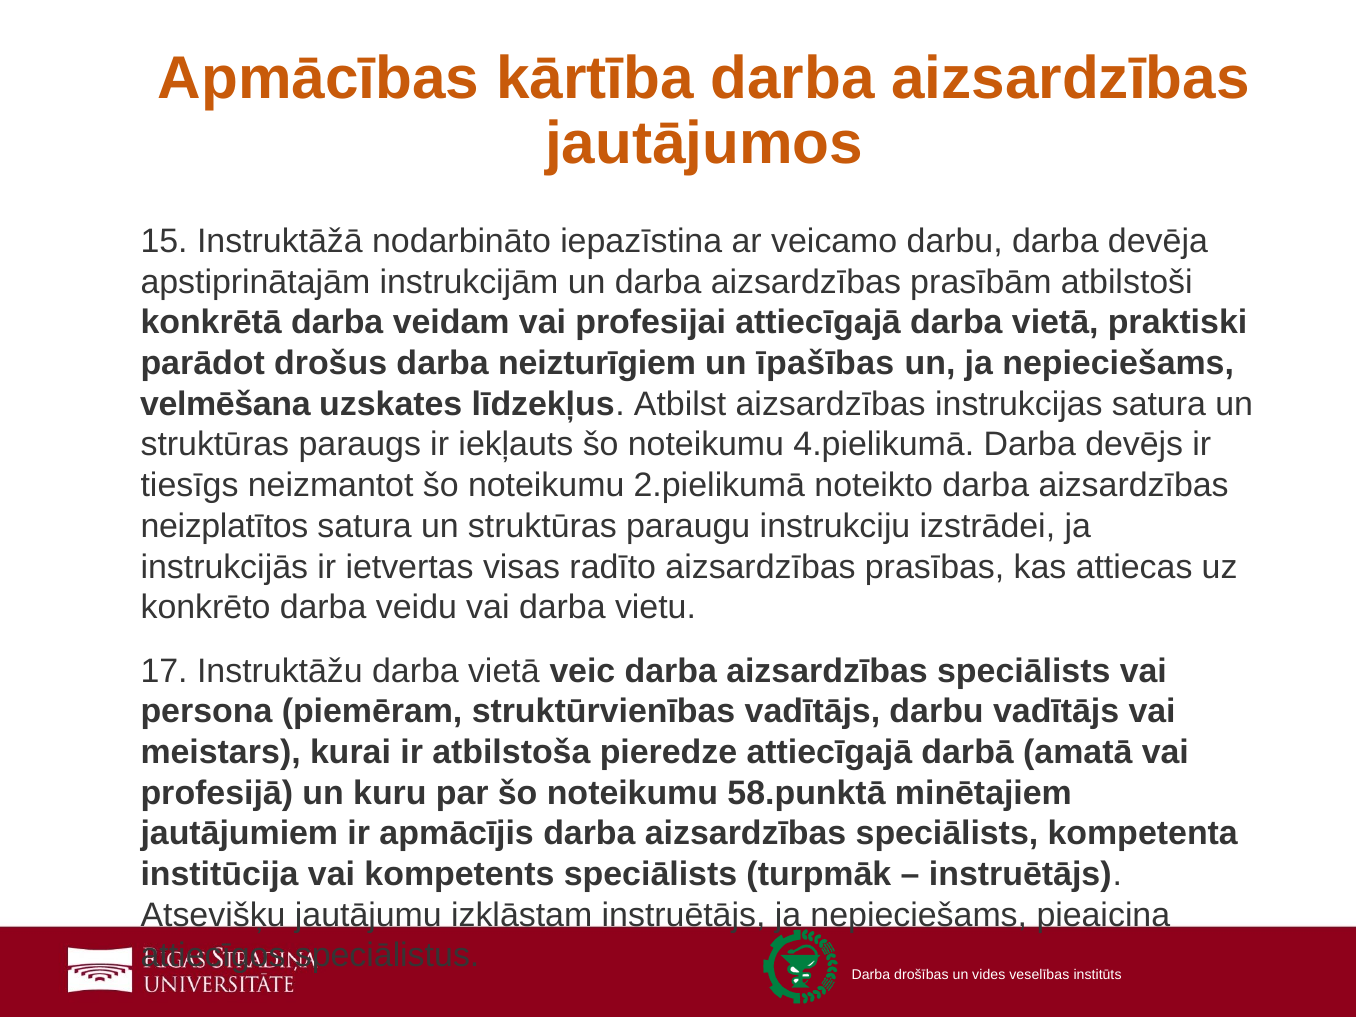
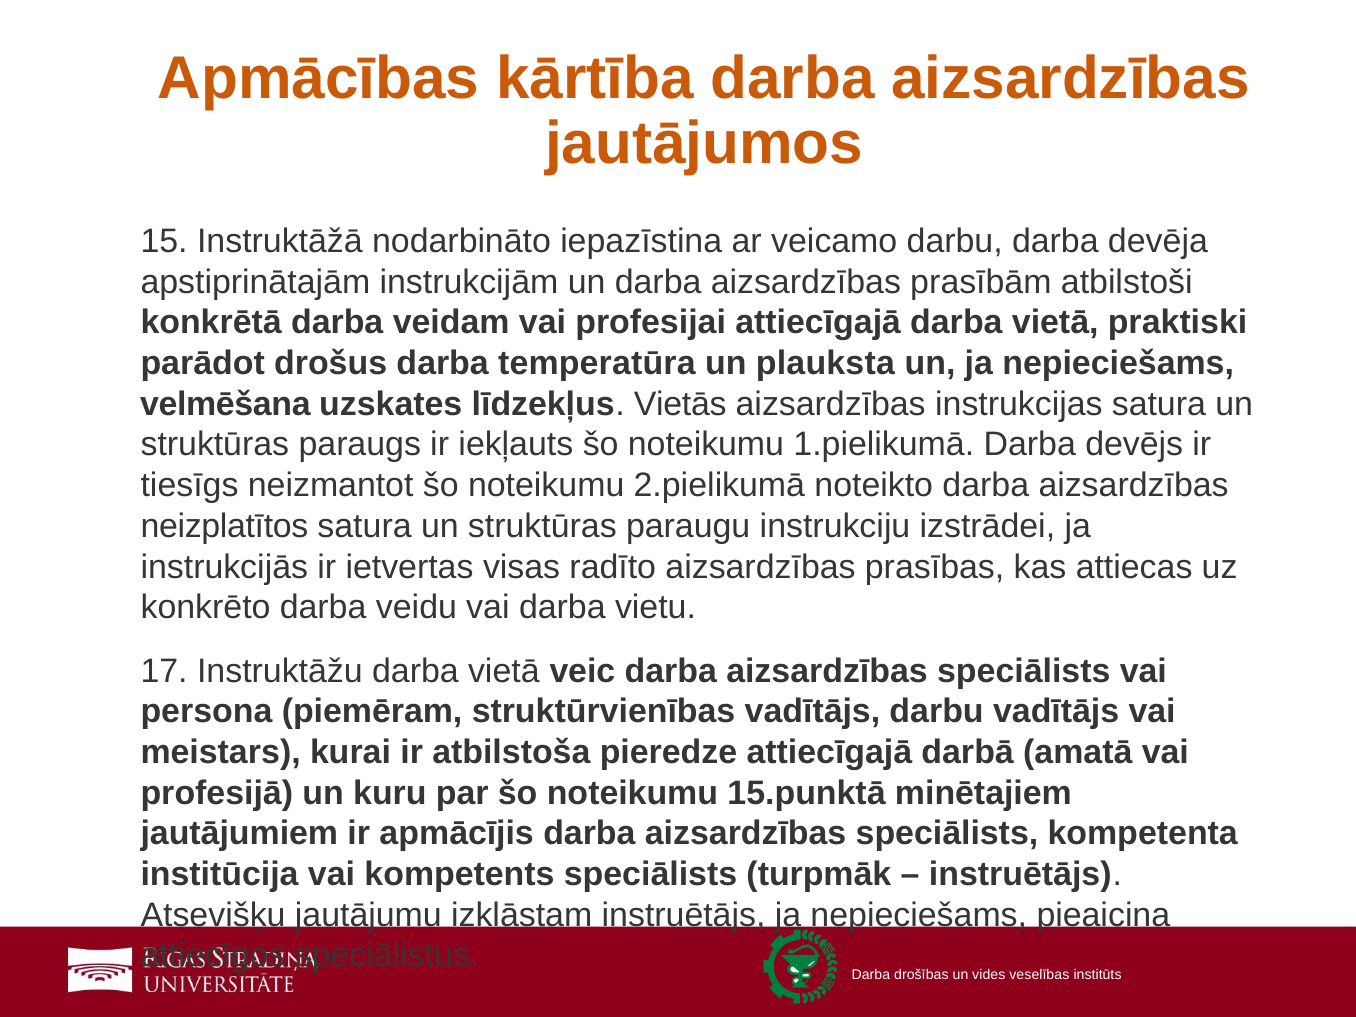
neizturīgiem: neizturīgiem -> temperatūra
īpašības: īpašības -> plauksta
Atbilst: Atbilst -> Vietās
4.pielikumā: 4.pielikumā -> 1.pielikumā
58.punktā: 58.punktā -> 15.punktā
